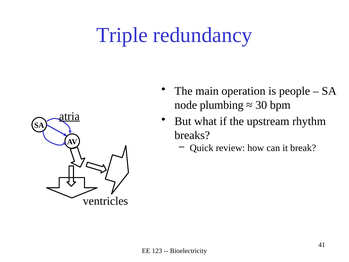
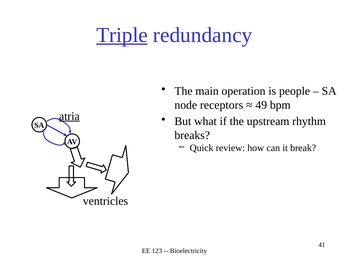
Triple underline: none -> present
plumbing: plumbing -> receptors
30: 30 -> 49
